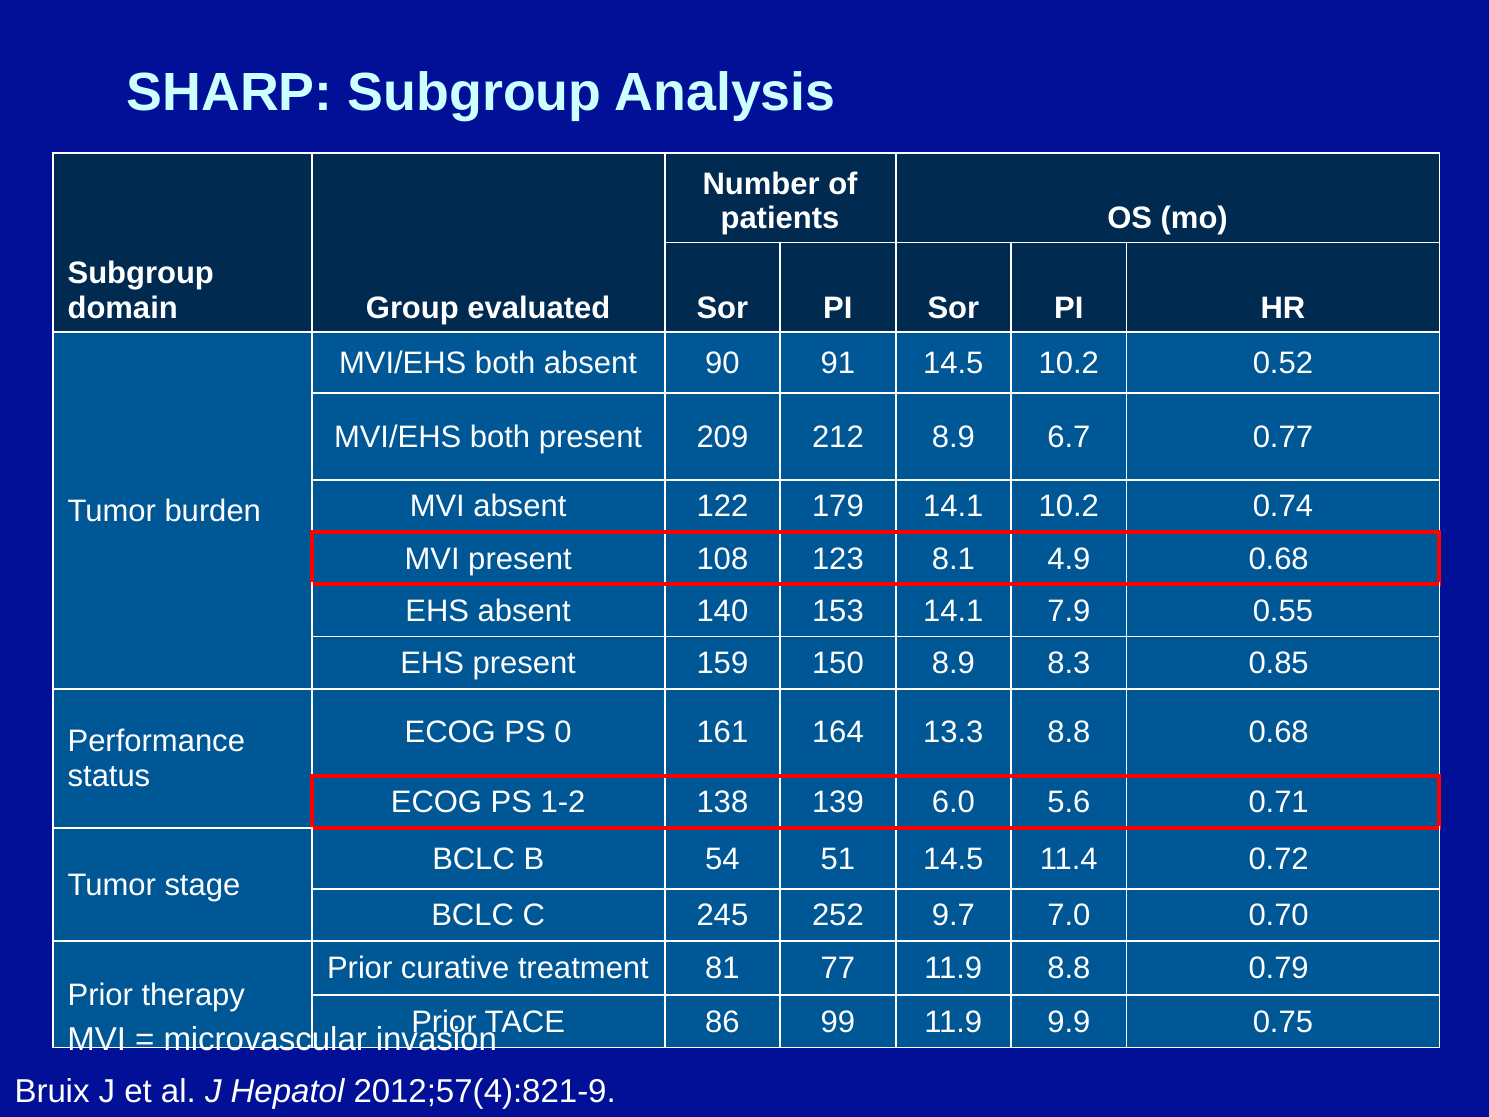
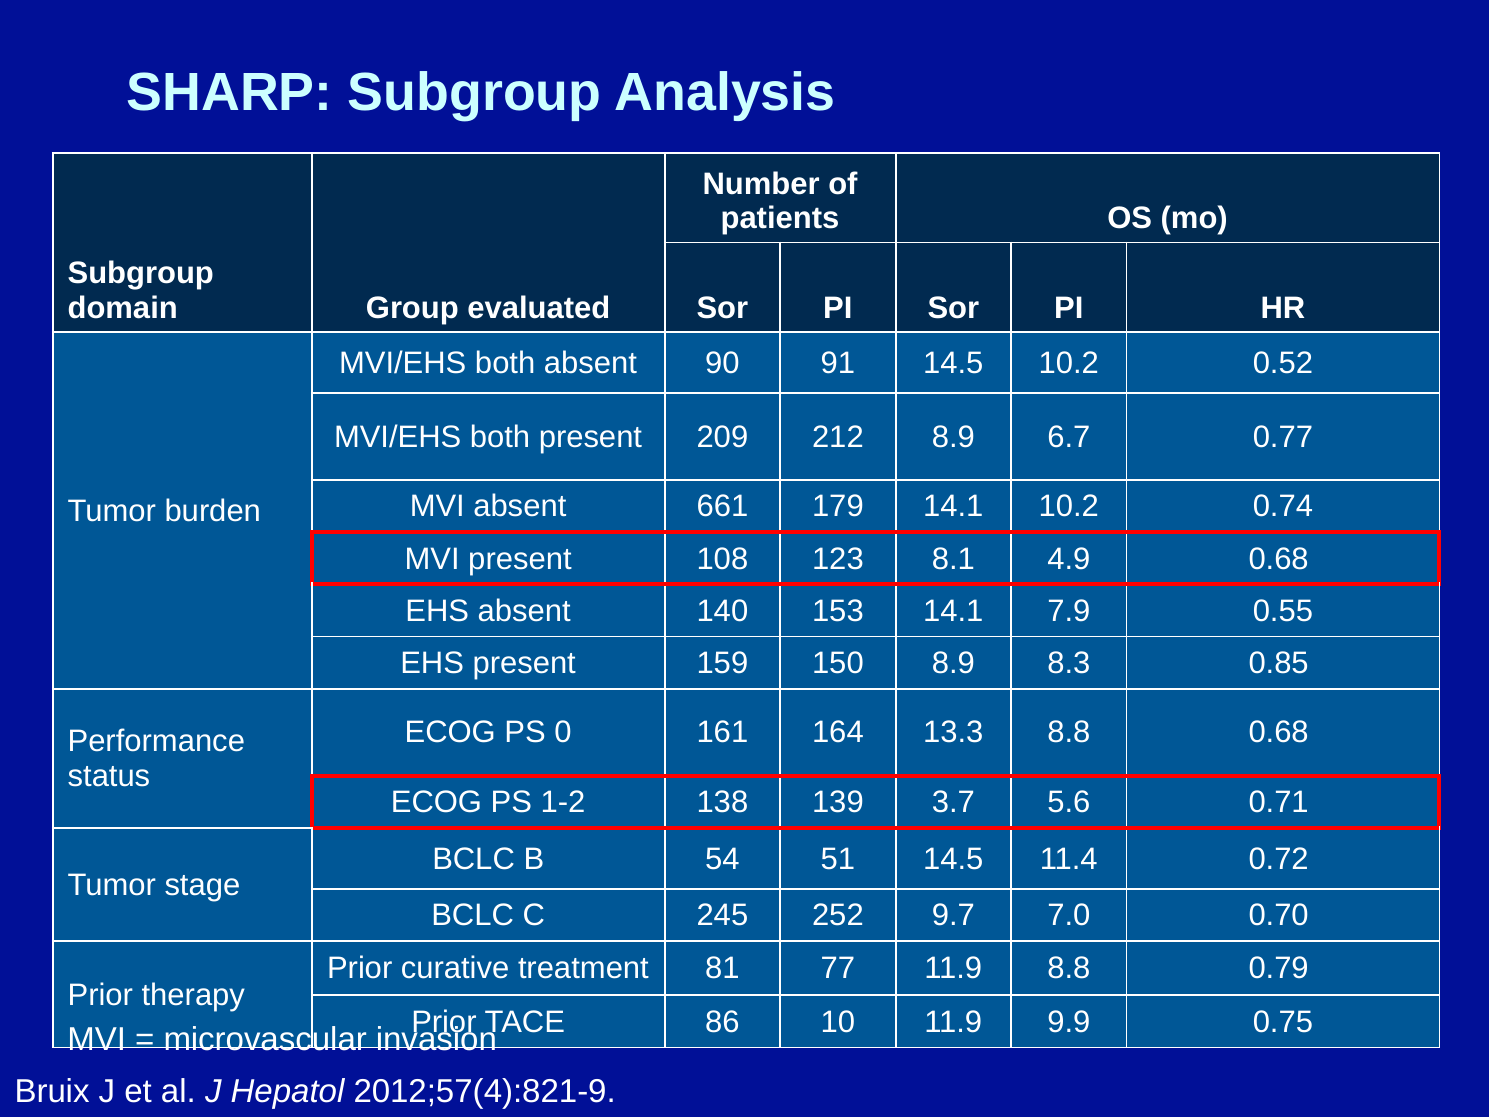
122: 122 -> 661
6.0: 6.0 -> 3.7
99: 99 -> 10
